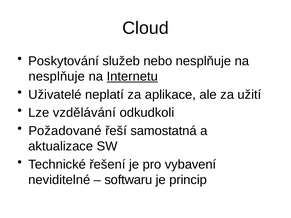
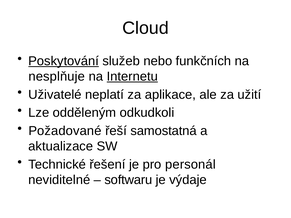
Poskytování underline: none -> present
nebo nesplňuje: nesplňuje -> funkčních
vzdělávání: vzdělávání -> odděleným
vybavení: vybavení -> personál
princip: princip -> výdaje
